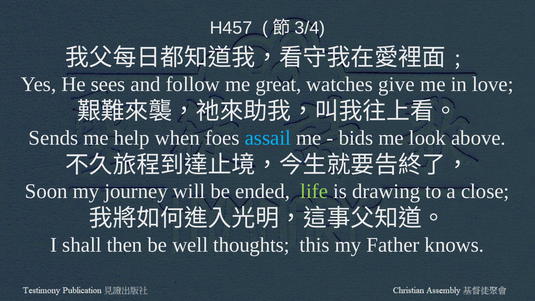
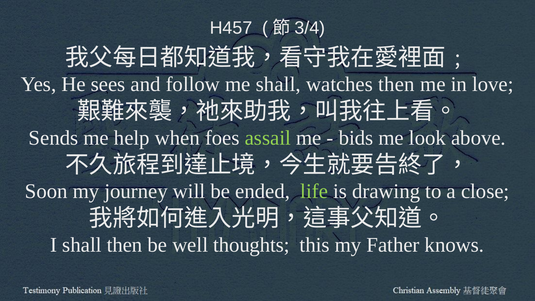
me great: great -> shall
watches give: give -> then
assail colour: light blue -> light green
